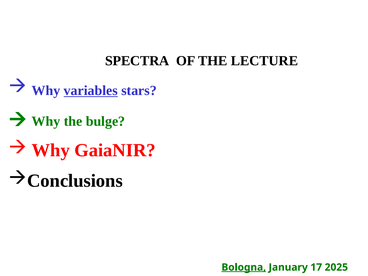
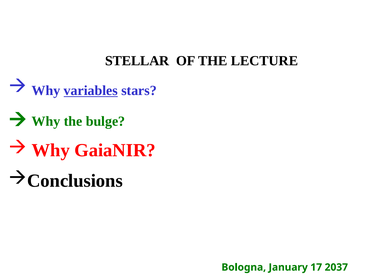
SPECTRA: SPECTRA -> STELLAR
Bologna underline: present -> none
2025: 2025 -> 2037
